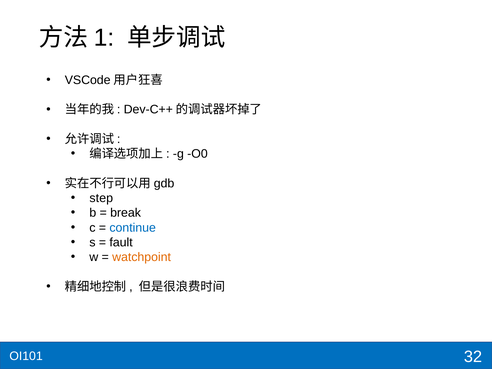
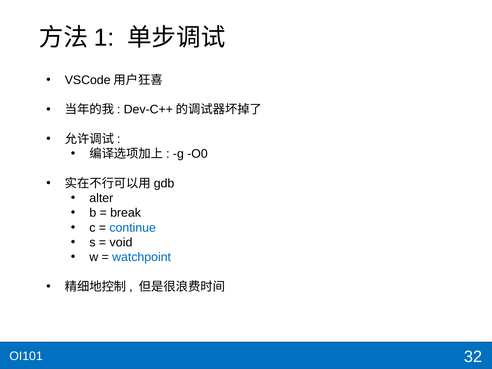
step: step -> alter
fault: fault -> void
watchpoint colour: orange -> blue
